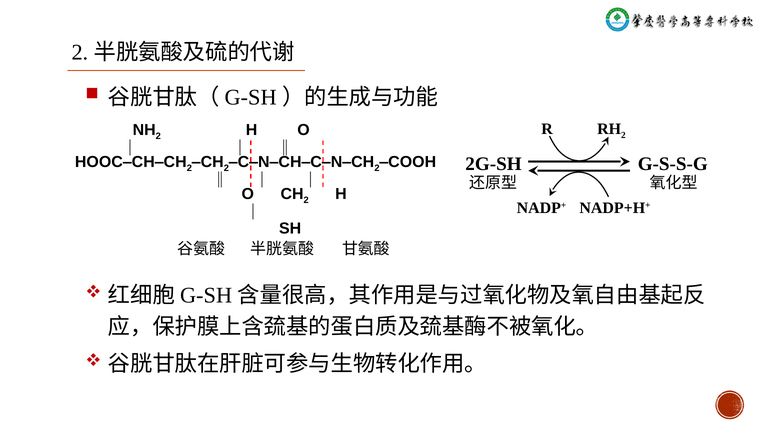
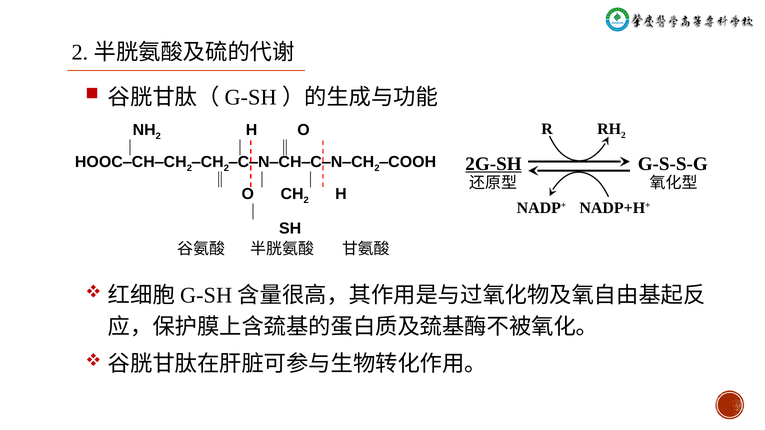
2G-SH underline: none -> present
